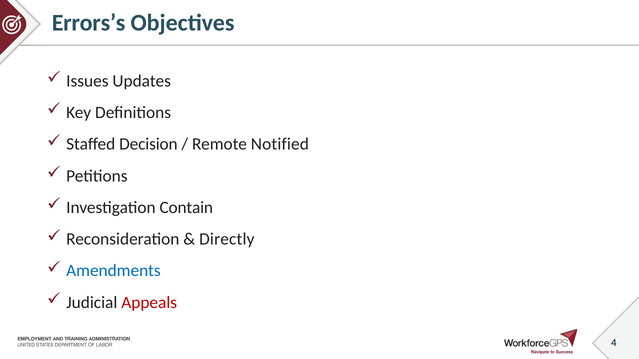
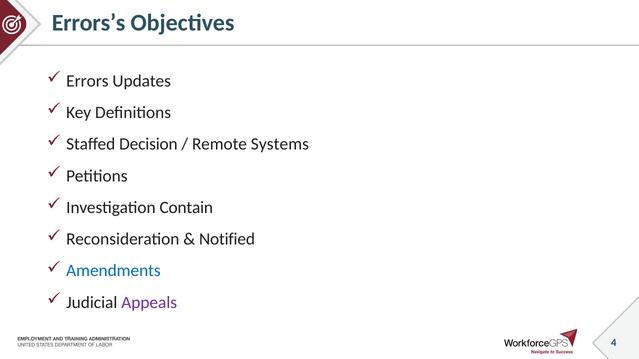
Issues: Issues -> Errors
Notified: Notified -> Systems
Directly: Directly -> Notified
Appeals colour: red -> purple
